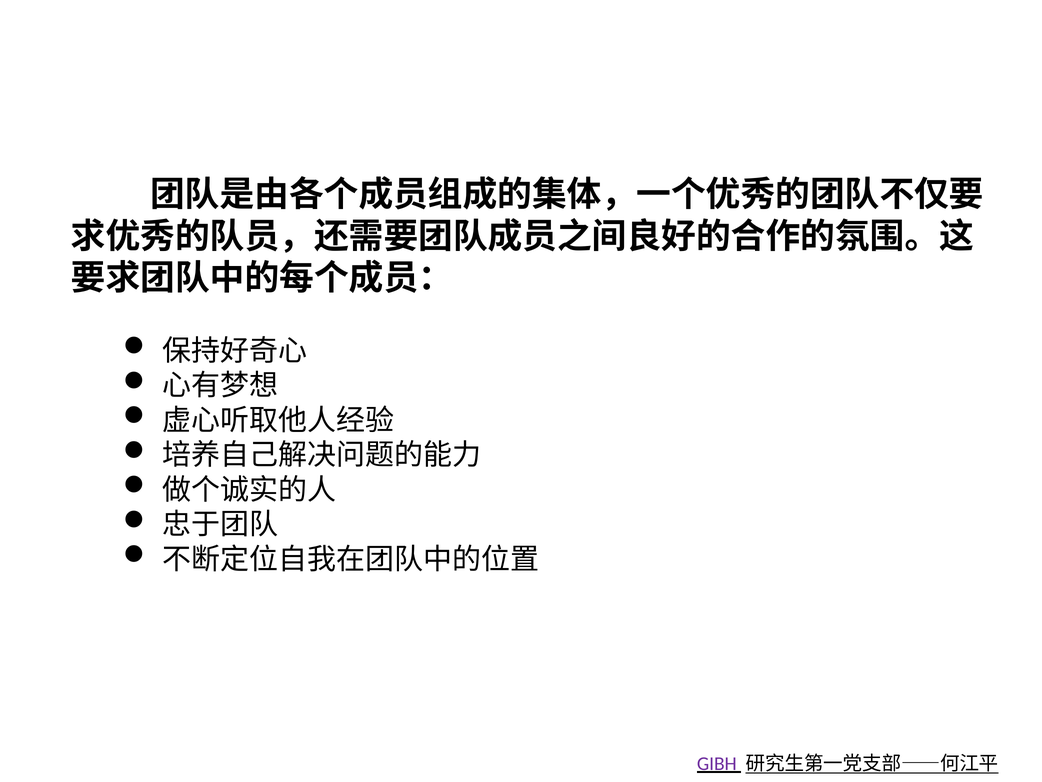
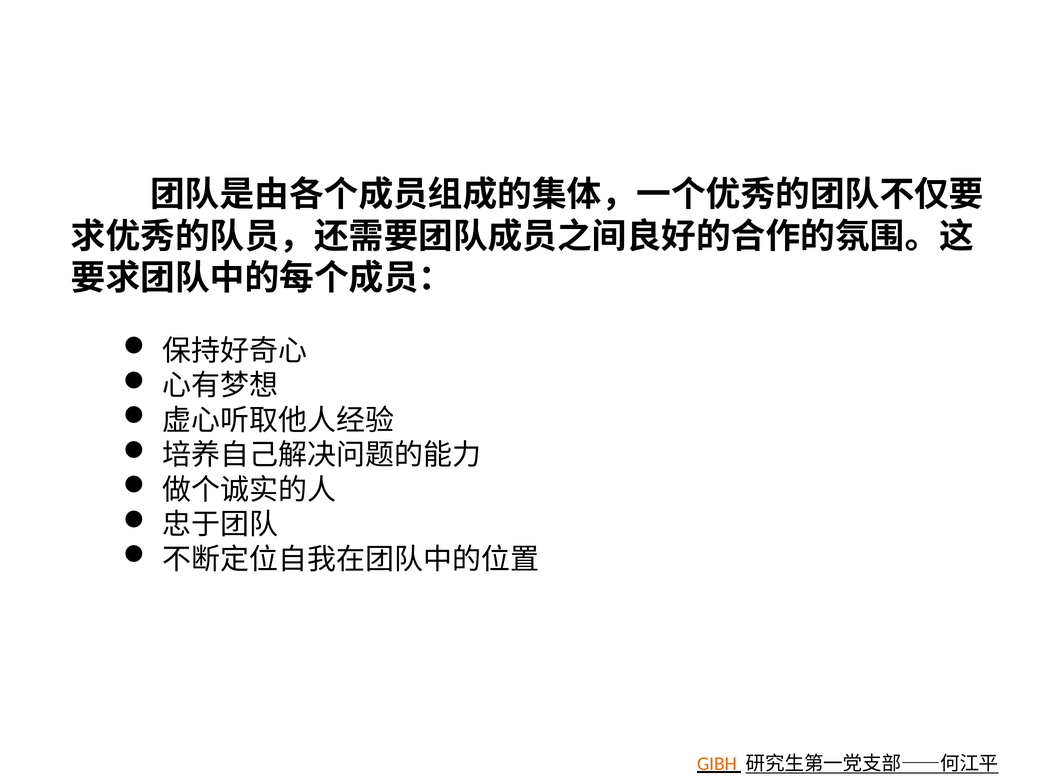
GIBH colour: purple -> orange
